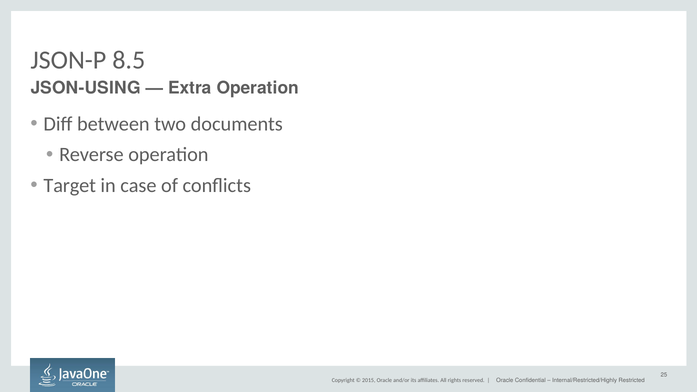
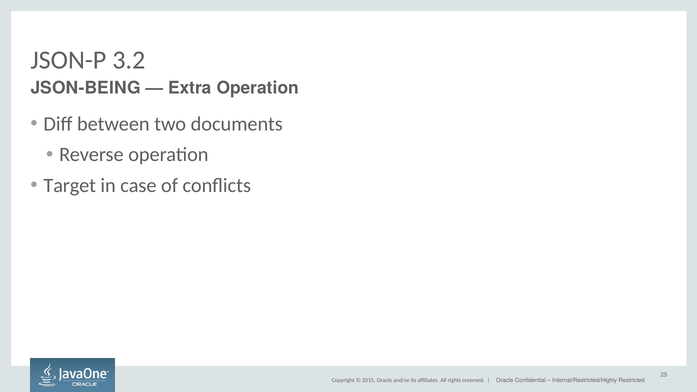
8.5: 8.5 -> 3.2
JSON-USING: JSON-USING -> JSON-BEING
